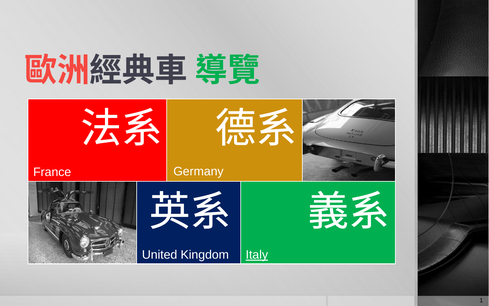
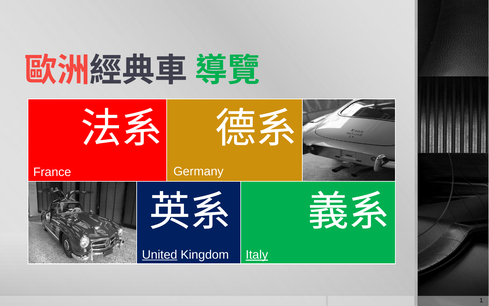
United underline: none -> present
